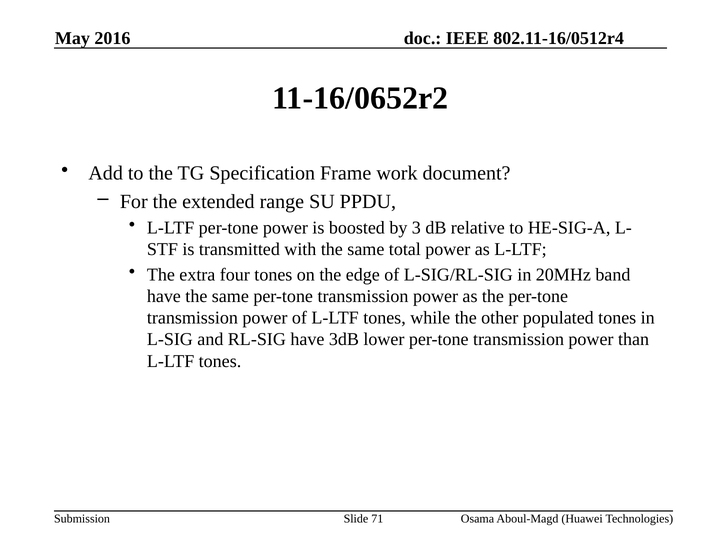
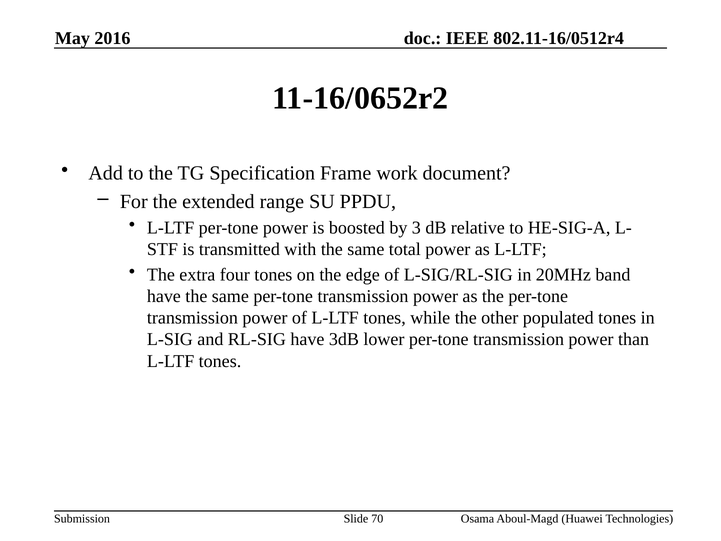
71: 71 -> 70
